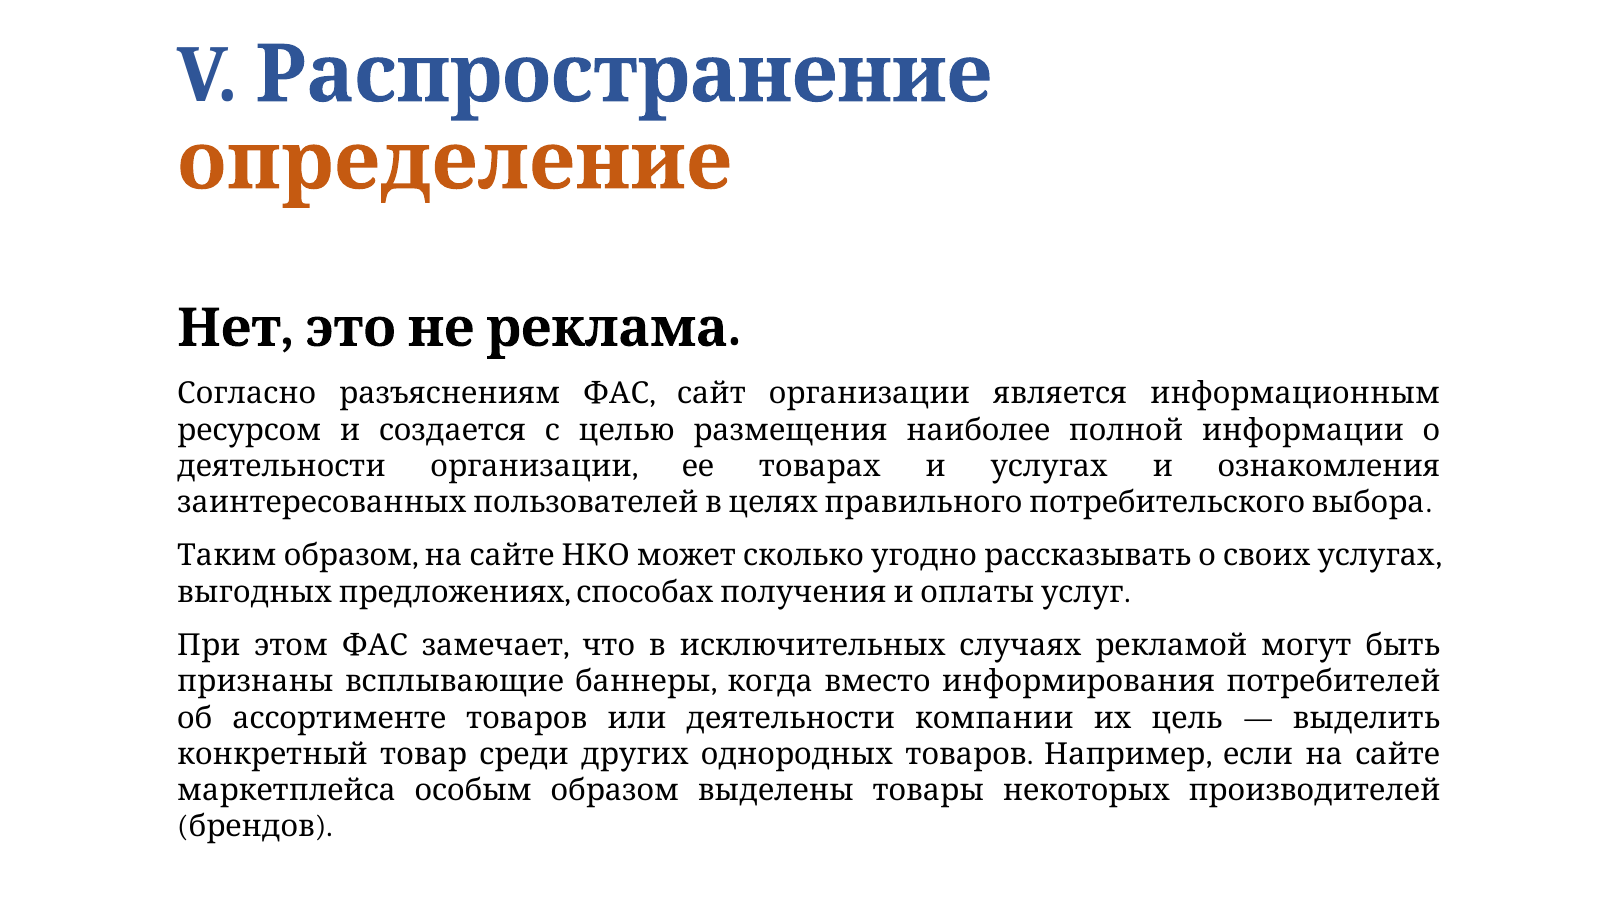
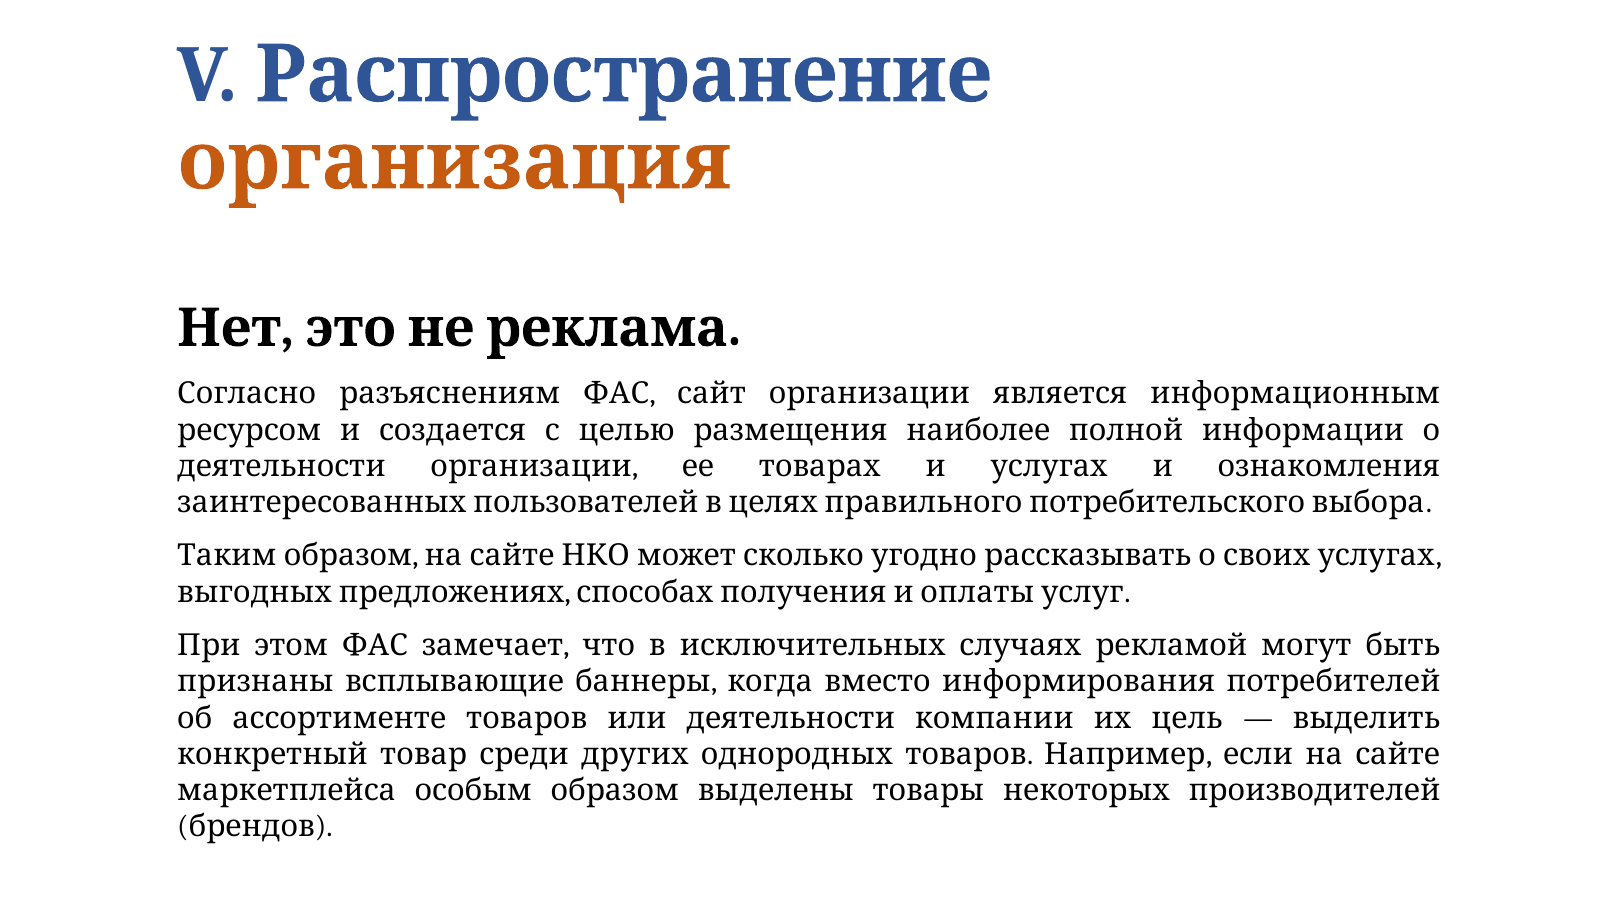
определение: определение -> организация
